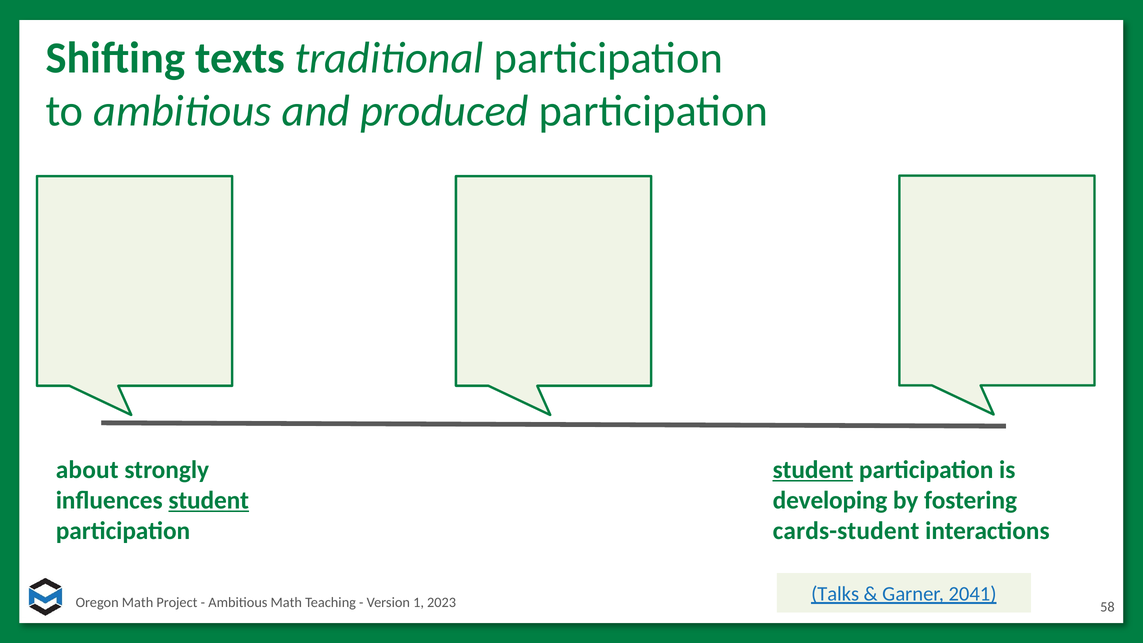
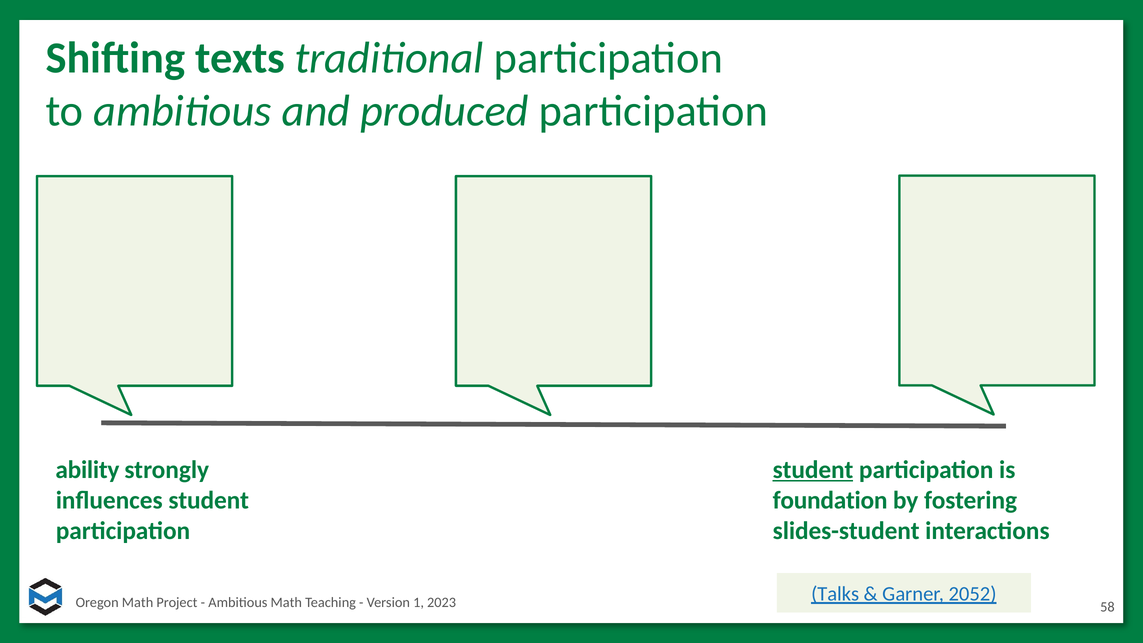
about: about -> ability
student at (209, 500) underline: present -> none
developing: developing -> foundation
cards-student: cards-student -> slides-student
2041: 2041 -> 2052
